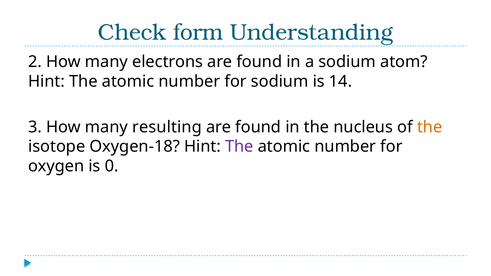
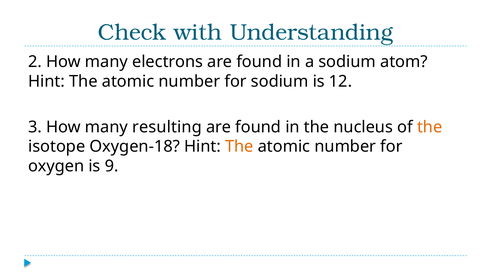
form: form -> with
14: 14 -> 12
The at (239, 147) colour: purple -> orange
0: 0 -> 9
